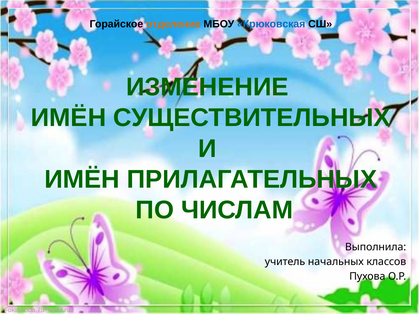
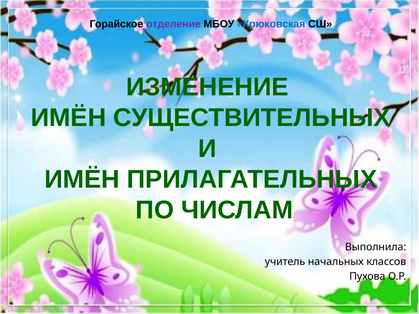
отделение colour: orange -> purple
